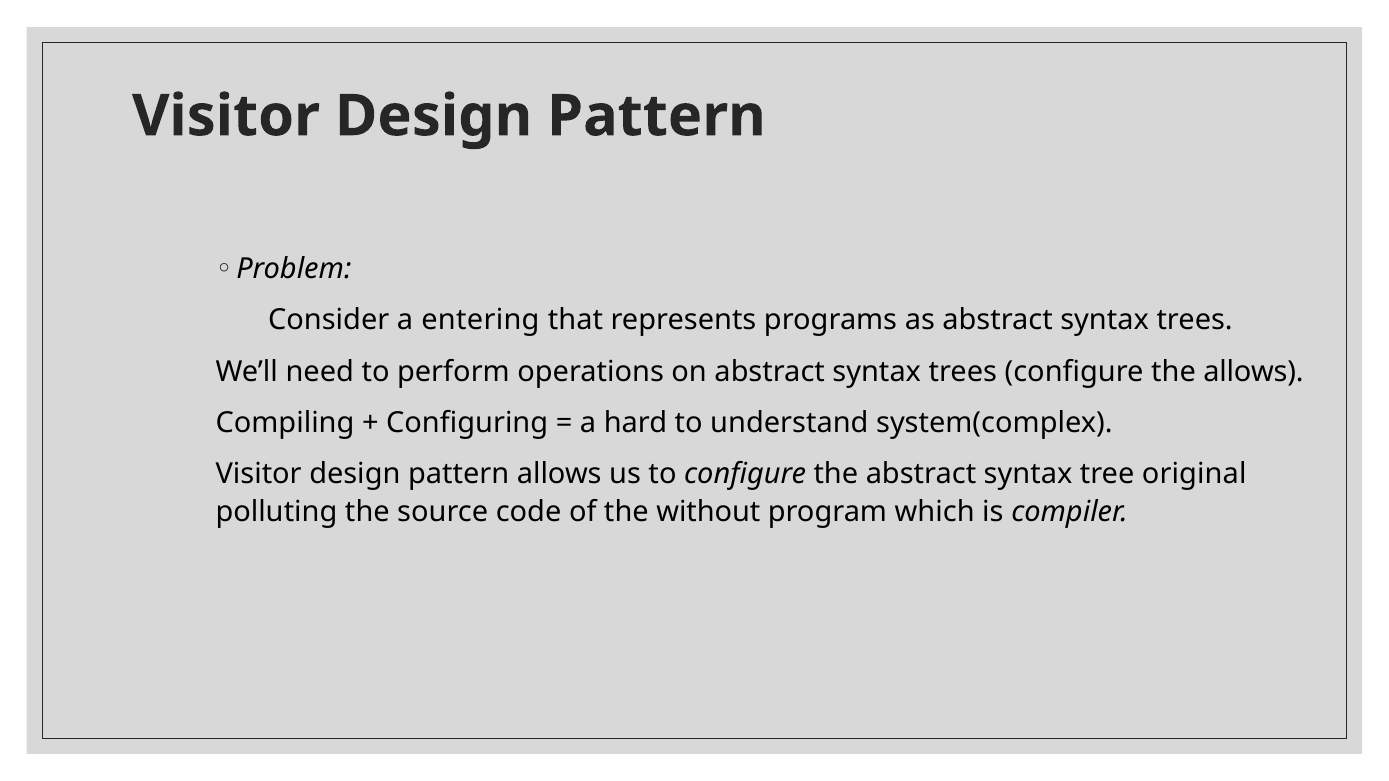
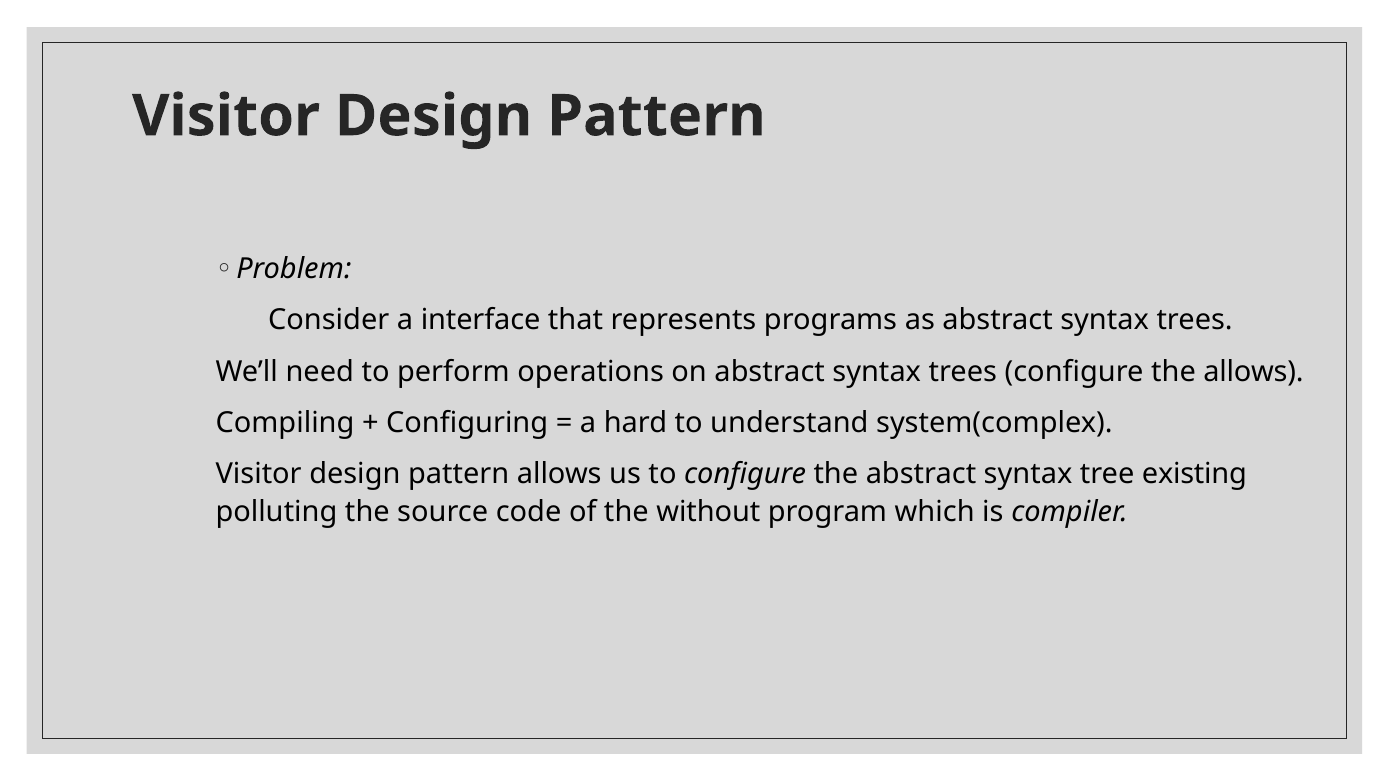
entering: entering -> interface
original: original -> existing
